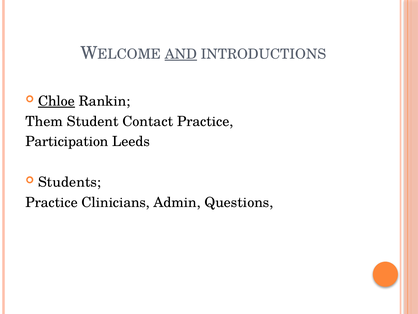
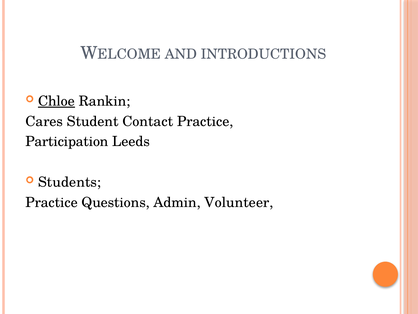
AND underline: present -> none
Them: Them -> Cares
Clinicians: Clinicians -> Questions
Questions: Questions -> Volunteer
